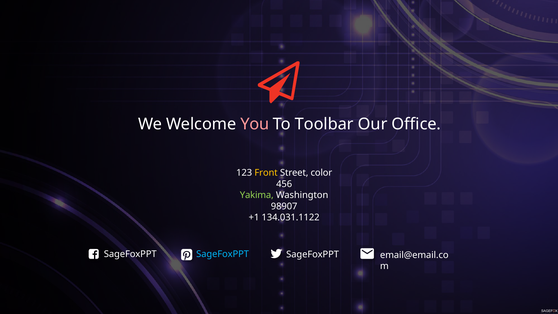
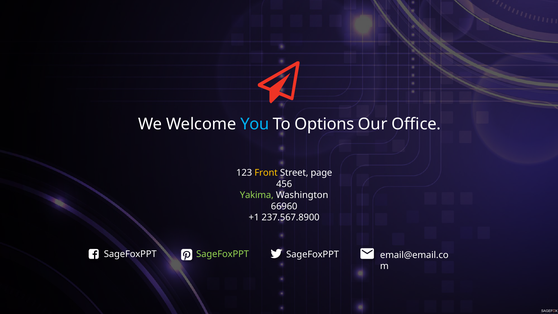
You colour: pink -> light blue
Toolbar: Toolbar -> Options
color: color -> page
98907: 98907 -> 66960
134.031.1122: 134.031.1122 -> 237.567.8900
SageFoxPPT at (223, 254) colour: light blue -> light green
